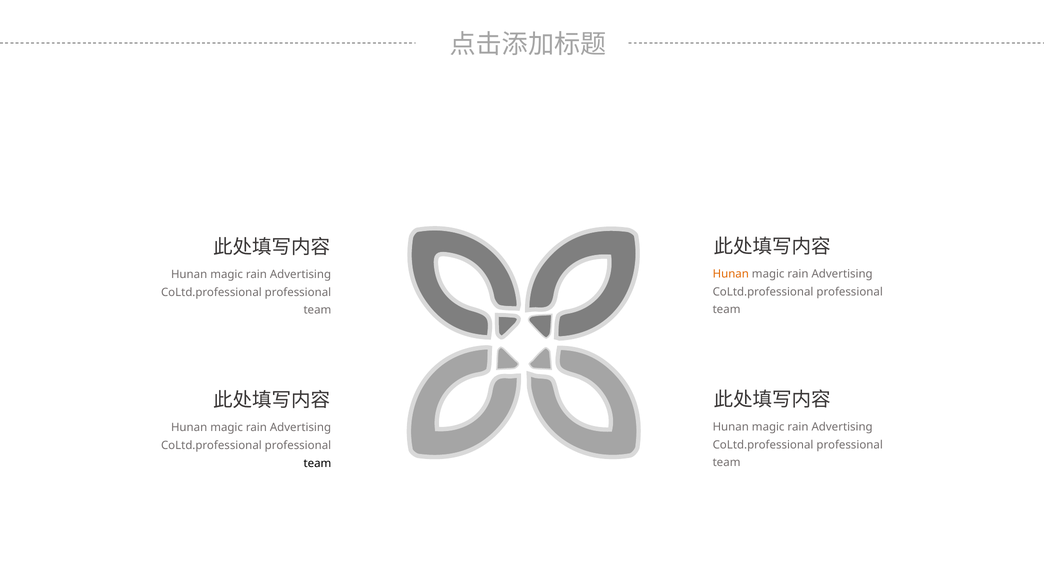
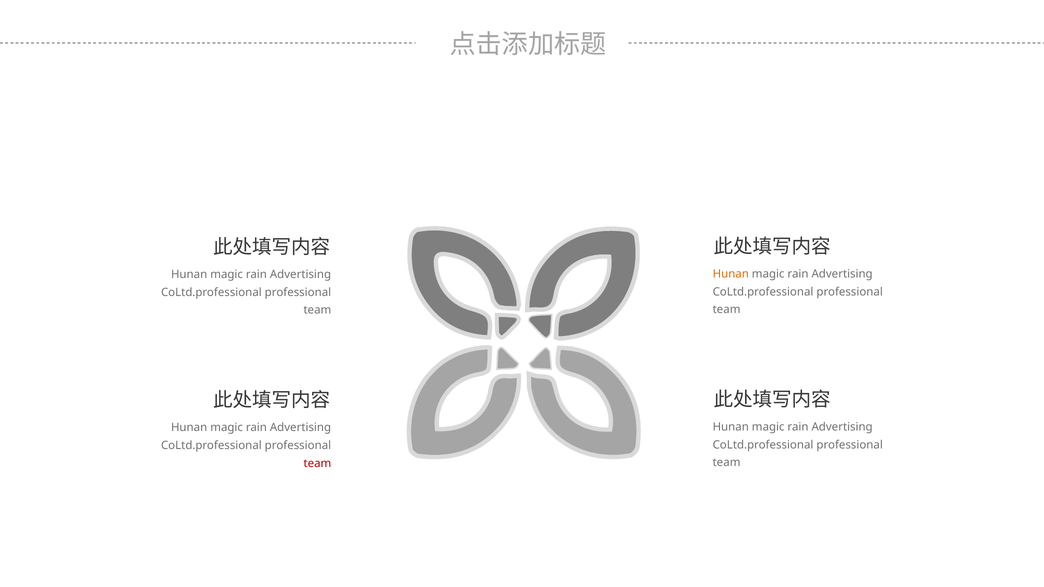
team at (317, 464) colour: black -> red
